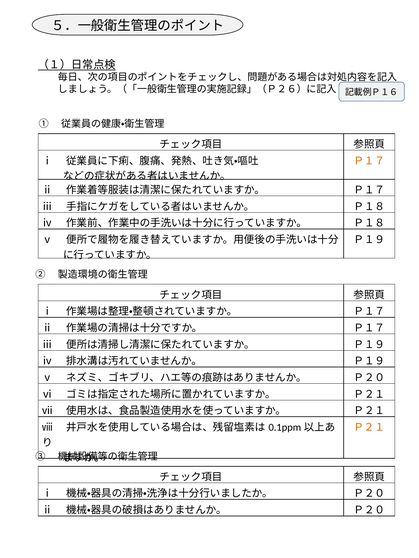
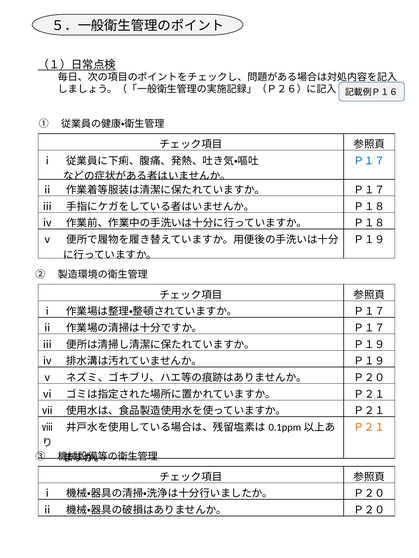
Ｐ１７ at (369, 161) colour: orange -> blue
